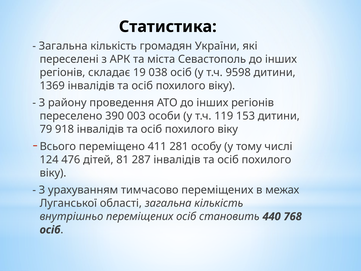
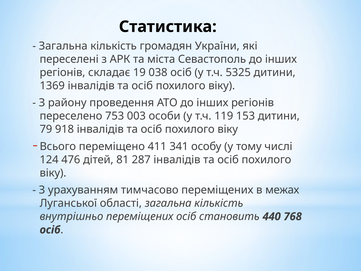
9598: 9598 -> 5325
390: 390 -> 753
281: 281 -> 341
